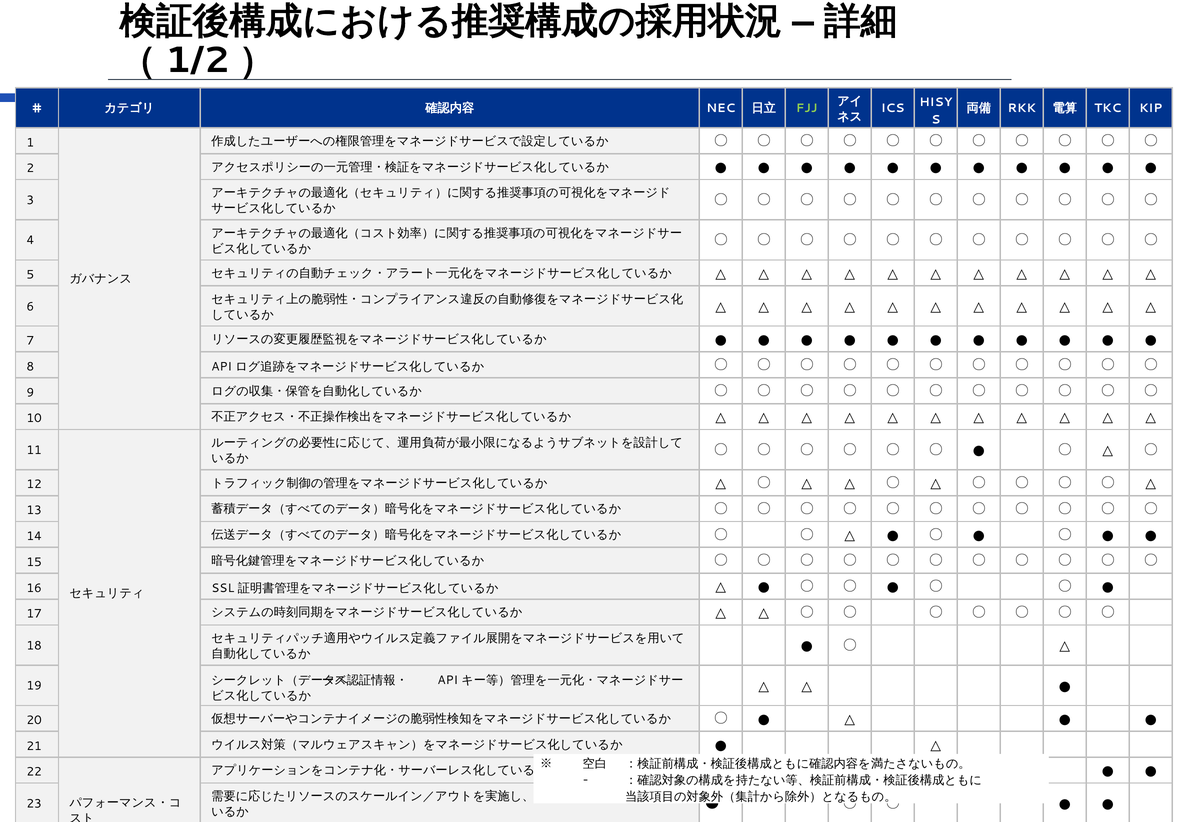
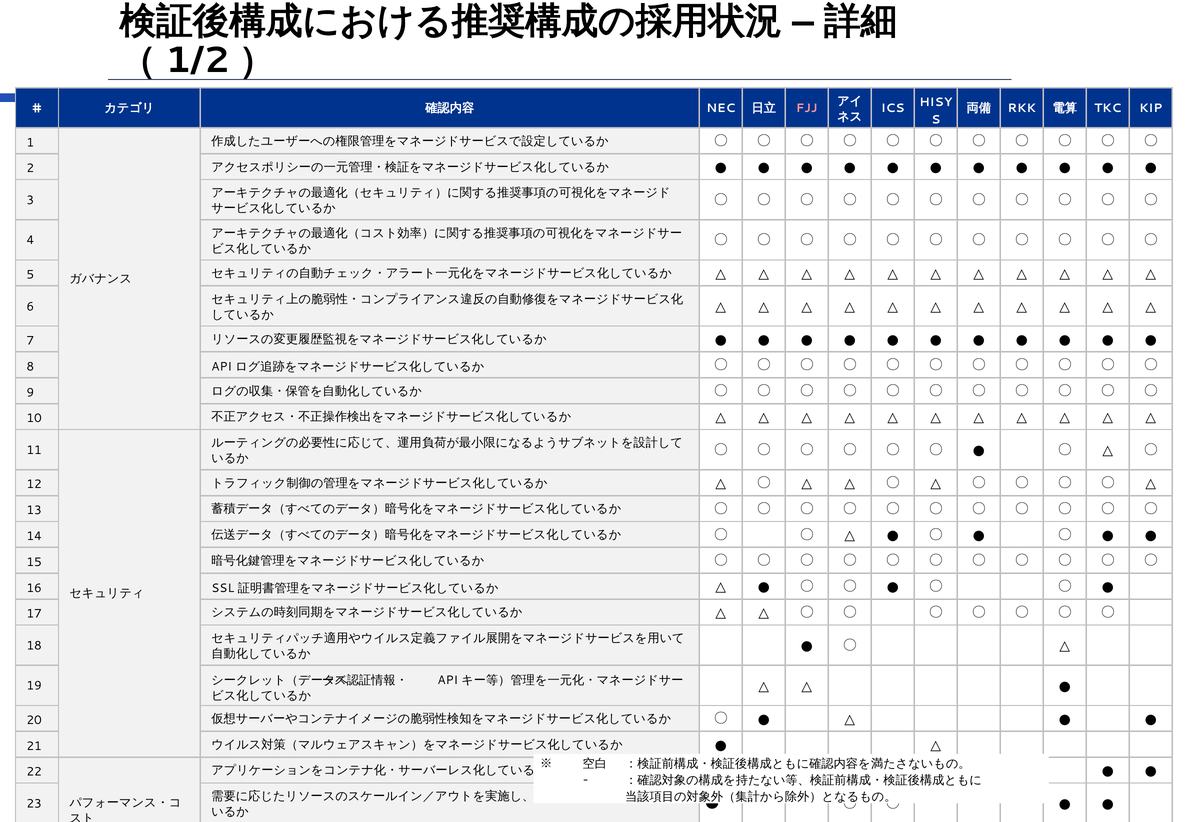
FJJ colour: light green -> pink
